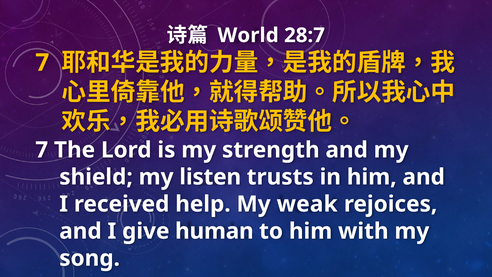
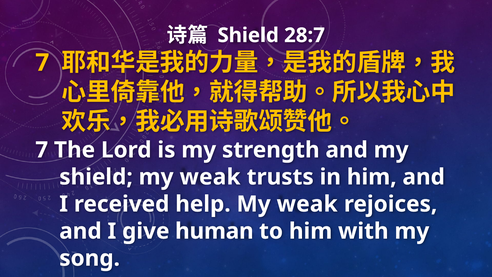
World at (248, 35): World -> Shield
shield my listen: listen -> weak
